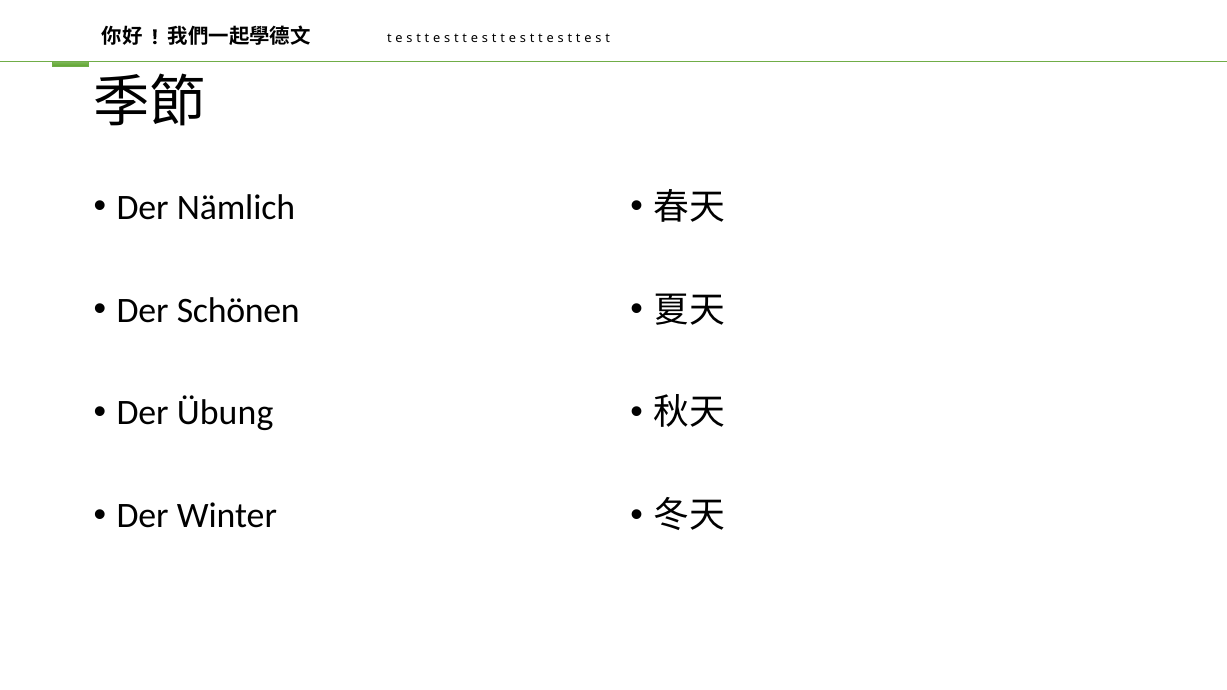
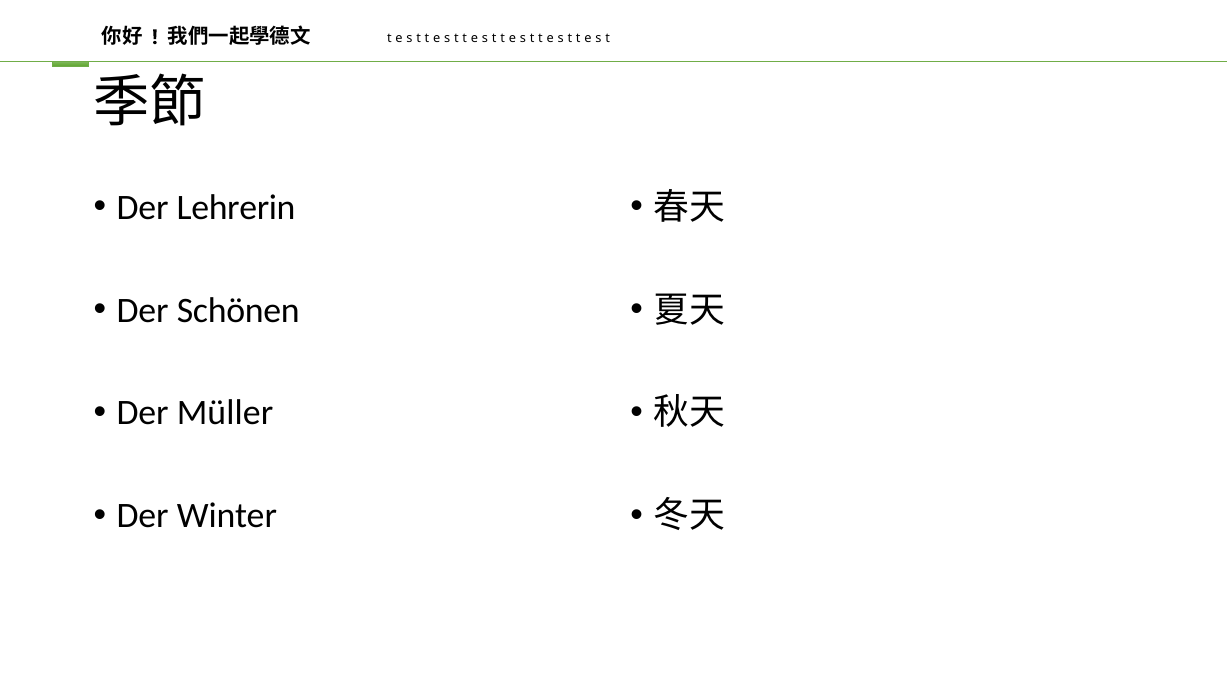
Nämlich: Nämlich -> Lehrerin
Übung: Übung -> Müller
